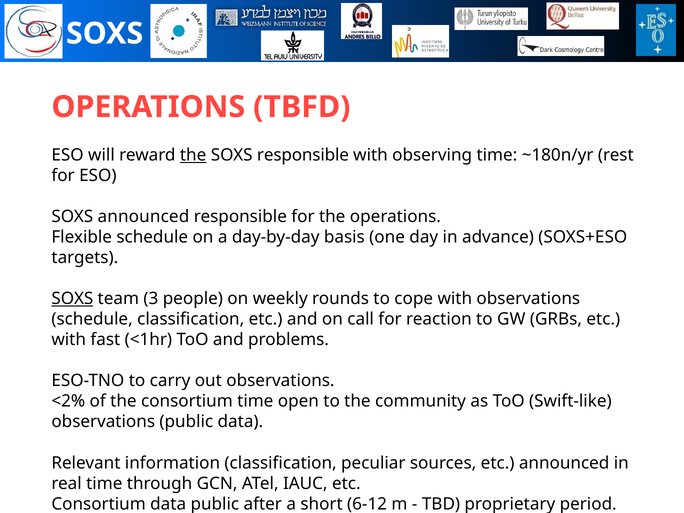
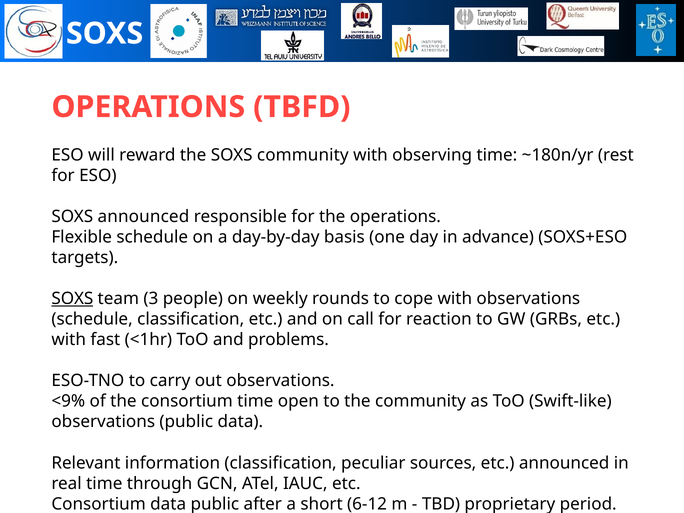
the at (193, 155) underline: present -> none
SOXS responsible: responsible -> community
<2%: <2% -> <9%
